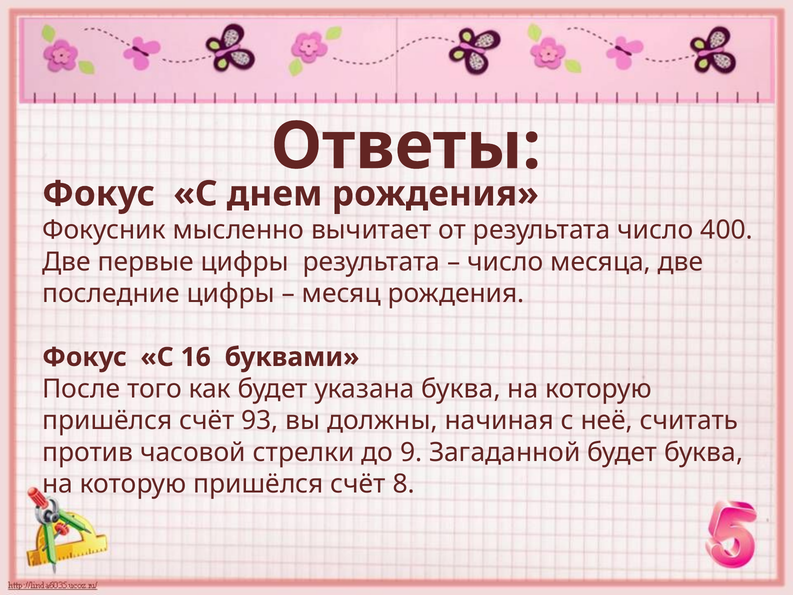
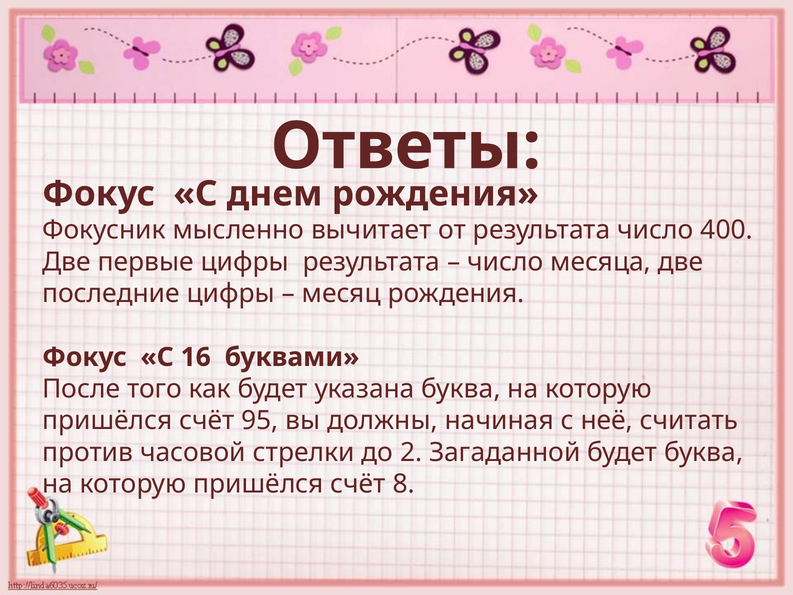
93: 93 -> 95
9: 9 -> 2
